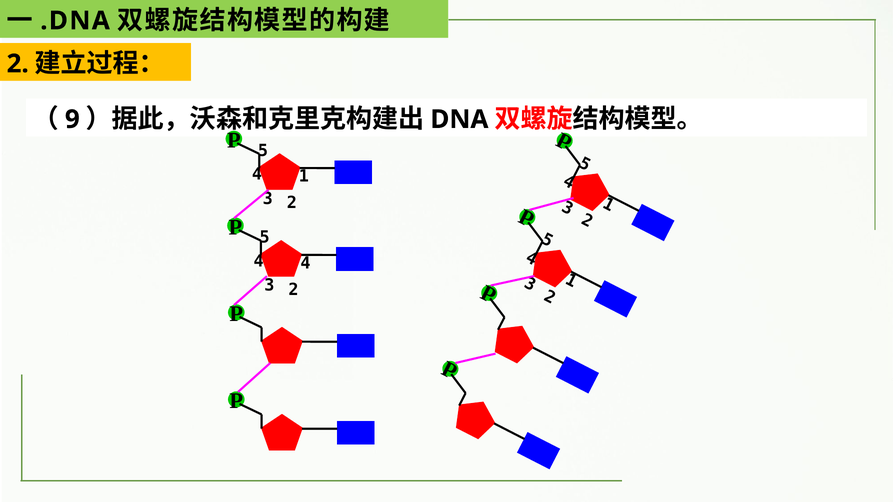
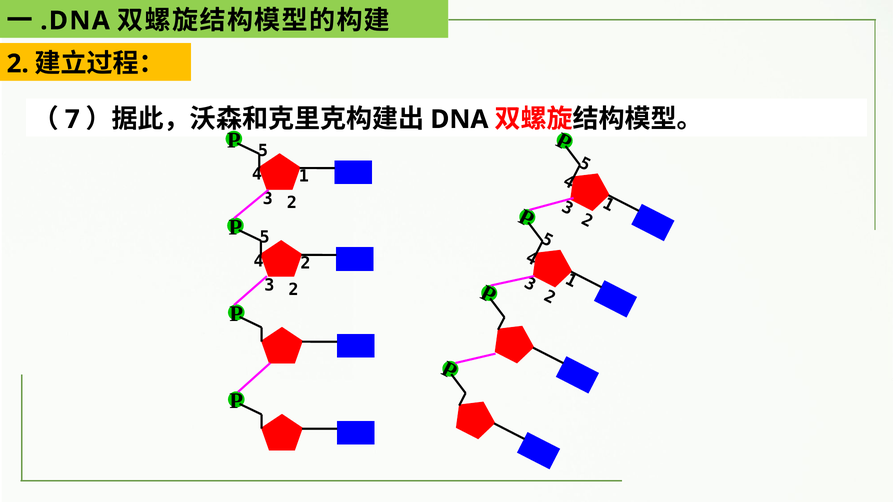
9: 9 -> 7
4 4: 4 -> 2
